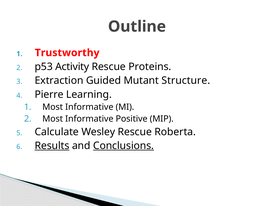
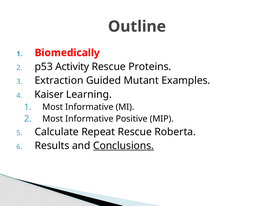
Trustworthy: Trustworthy -> Biomedically
Structure: Structure -> Examples
Pierre: Pierre -> Kaiser
Wesley: Wesley -> Repeat
Results underline: present -> none
